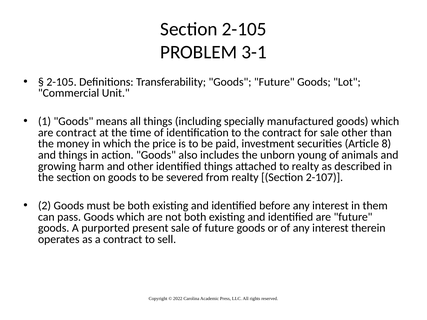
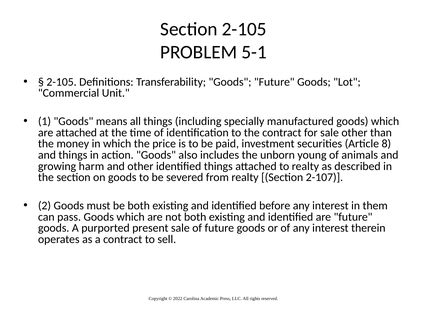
3-1: 3-1 -> 5-1
are contract: contract -> attached
